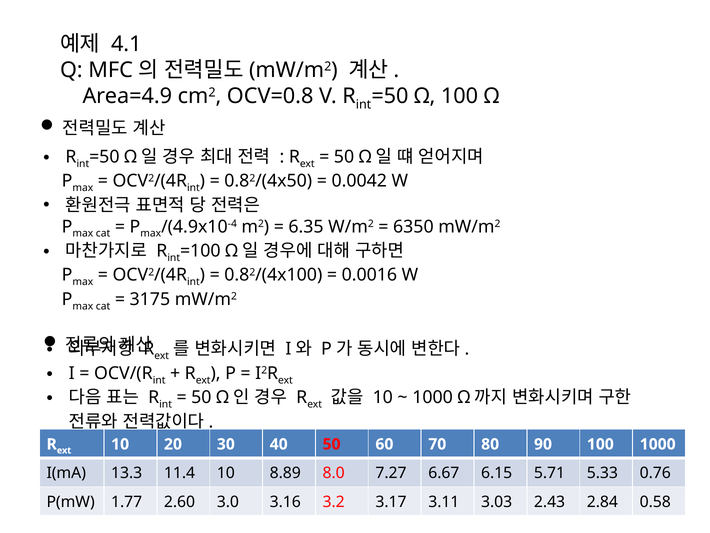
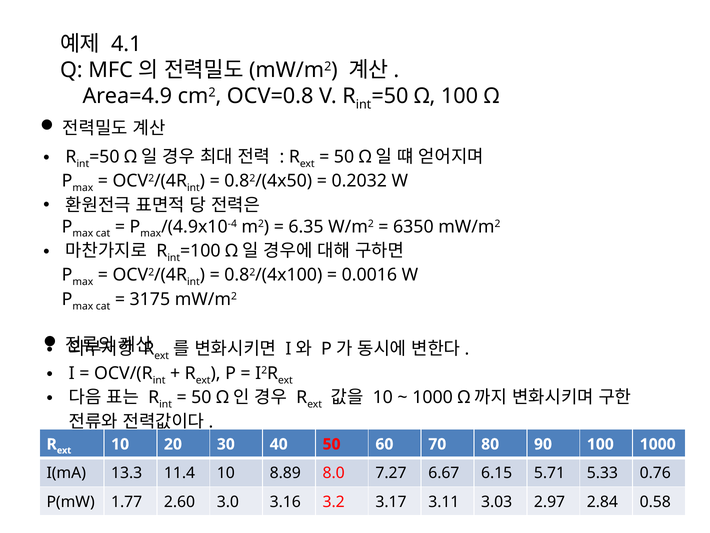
0.0042: 0.0042 -> 0.2032
2.43: 2.43 -> 2.97
